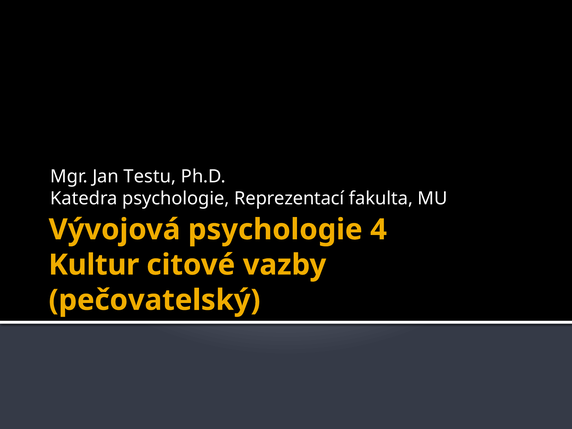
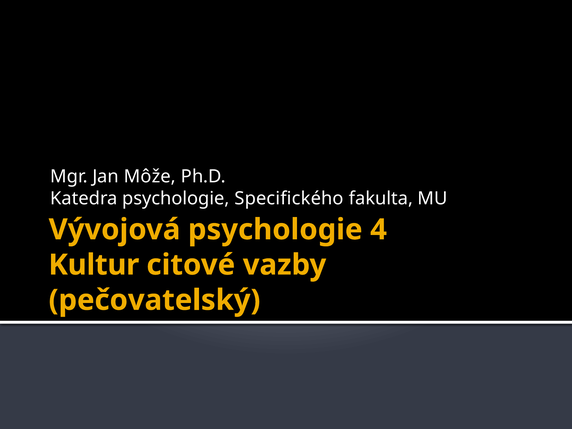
Testu: Testu -> Môže
Reprezentací: Reprezentací -> Specifického
